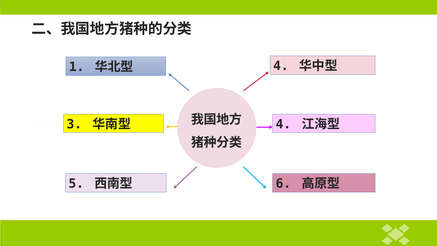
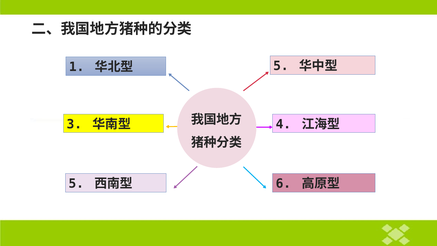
4 at (281, 66): 4 -> 5
